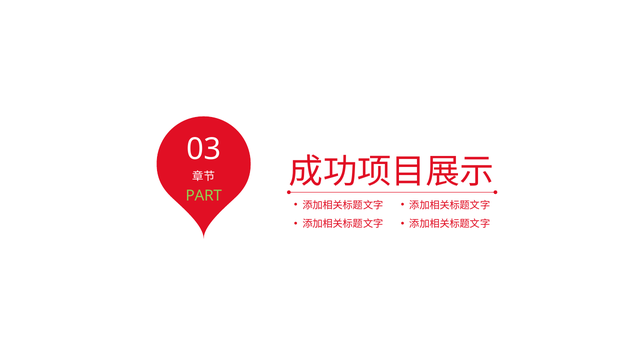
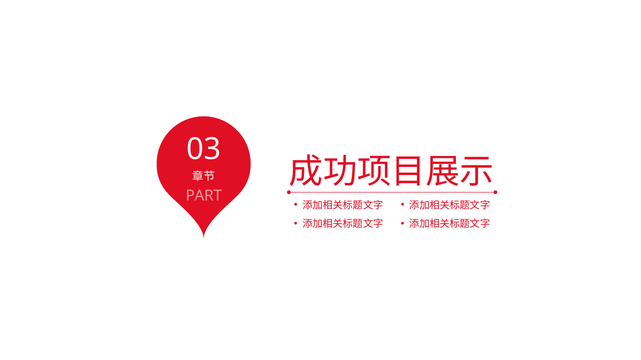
PART colour: light green -> pink
